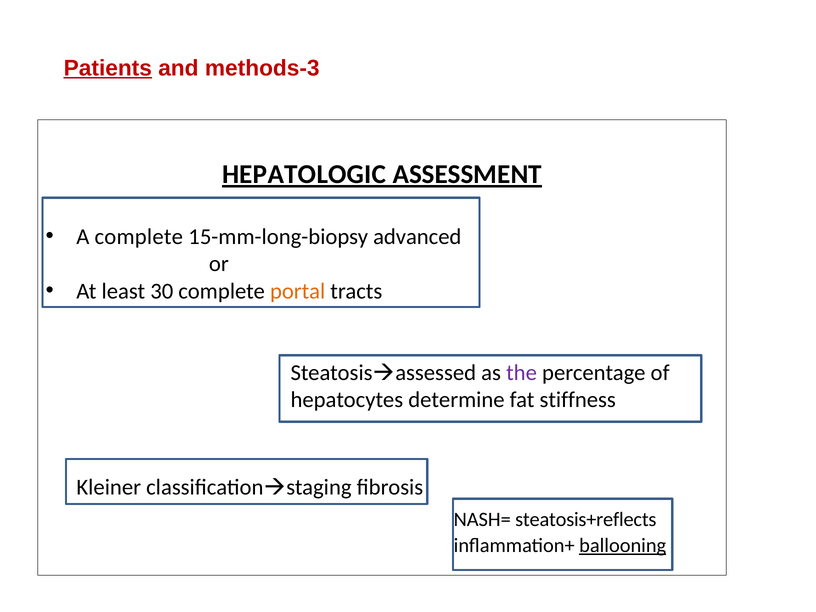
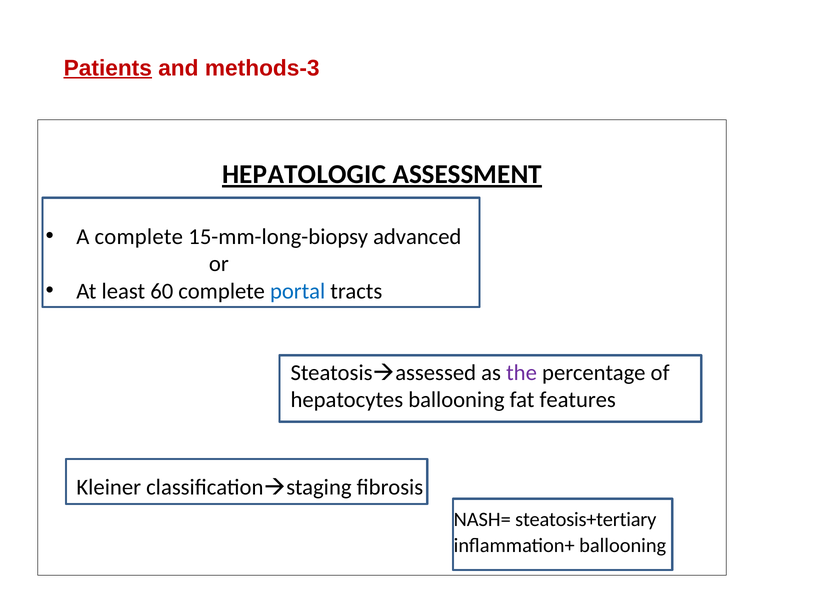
30: 30 -> 60
portal colour: orange -> blue
hepatocytes determine: determine -> ballooning
stiffness: stiffness -> features
steatosis+reflects: steatosis+reflects -> steatosis+tertiary
ballooning at (623, 545) underline: present -> none
